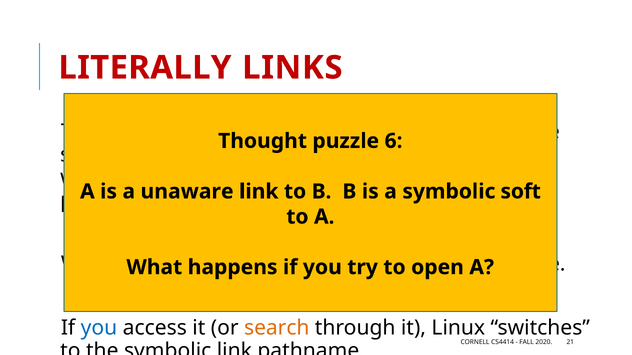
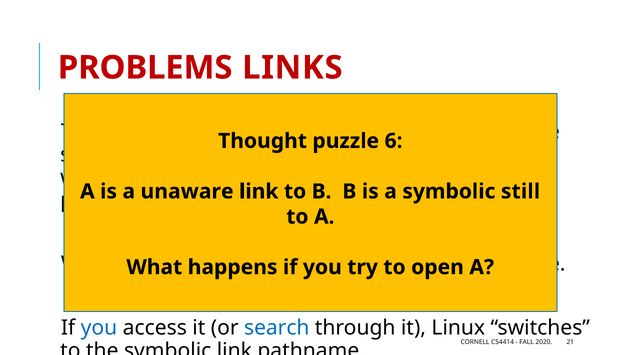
LITERALLY: LITERALLY -> PROBLEMS
soft: soft -> still
search colour: orange -> blue
